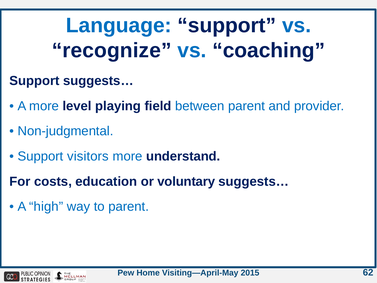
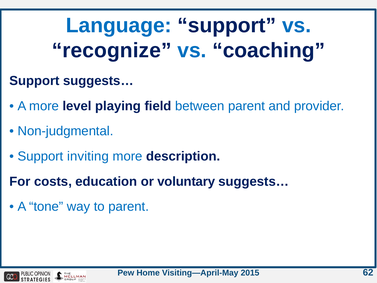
visitors: visitors -> inviting
understand: understand -> description
high: high -> tone
